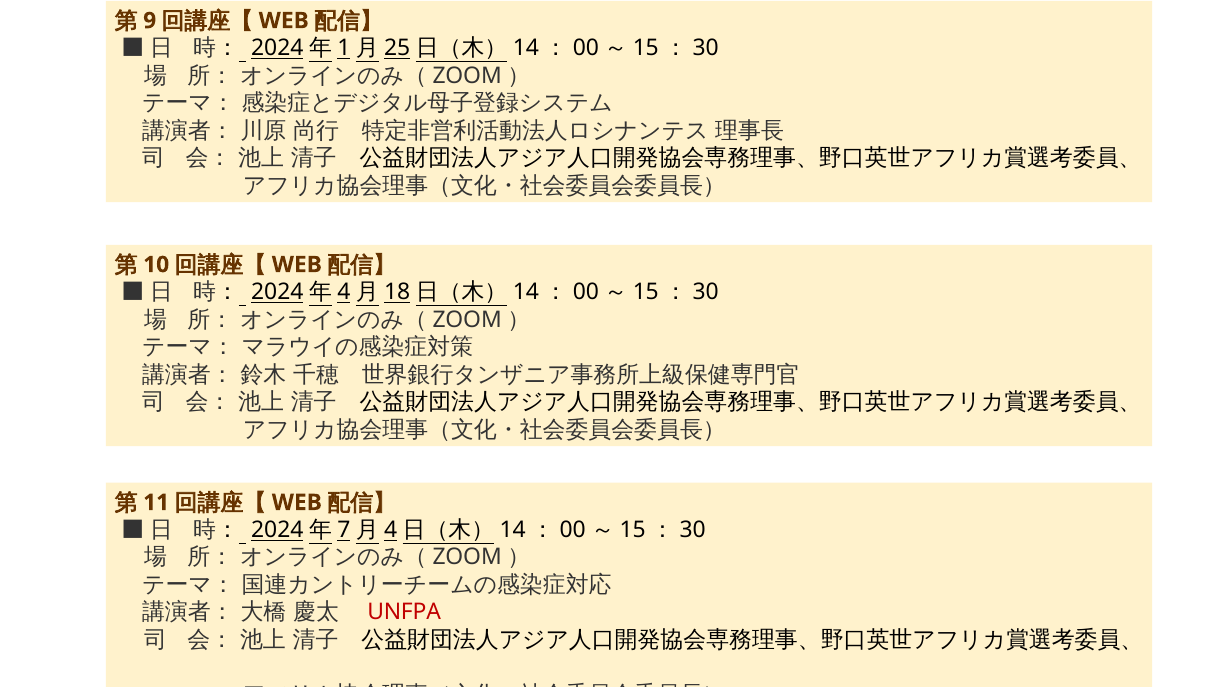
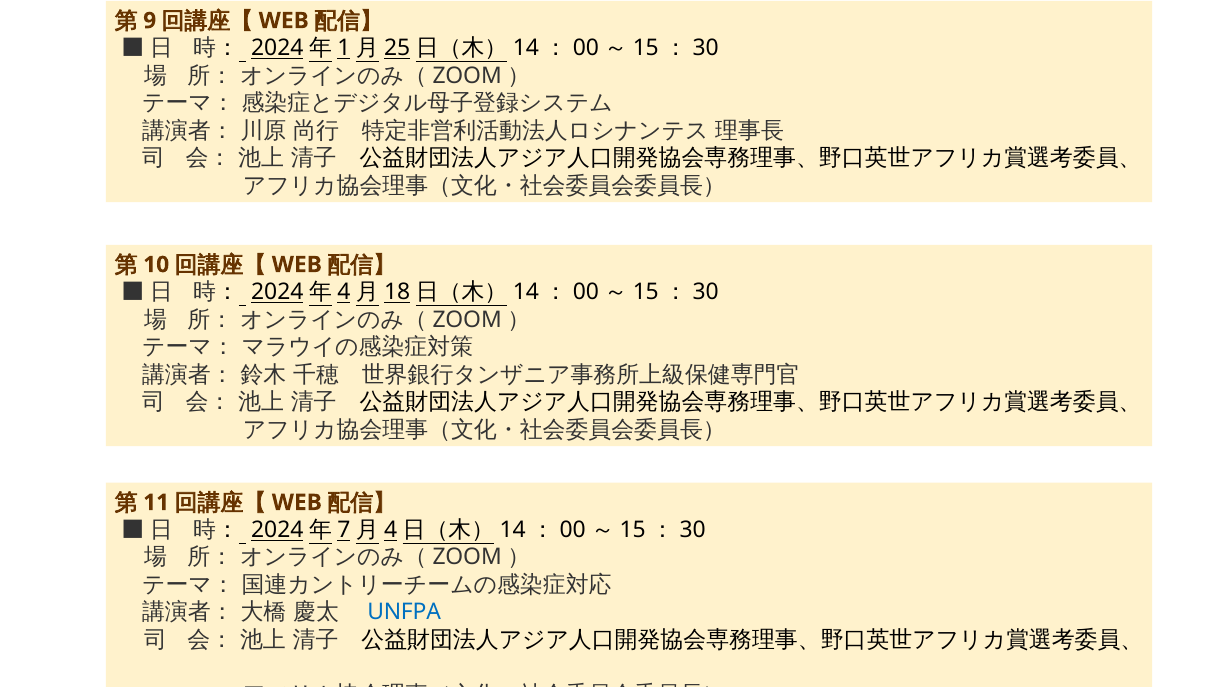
UNFPA colour: red -> blue
